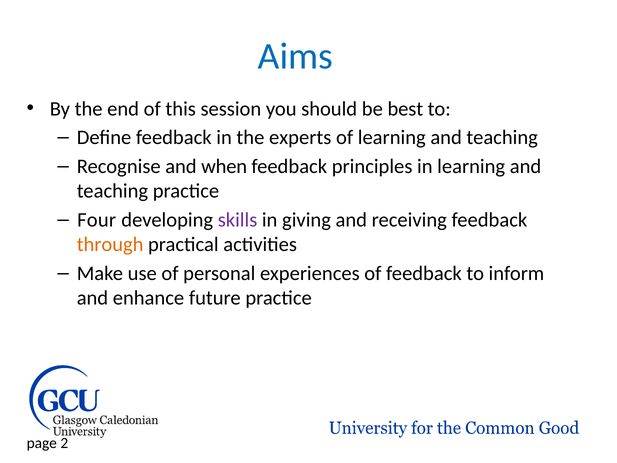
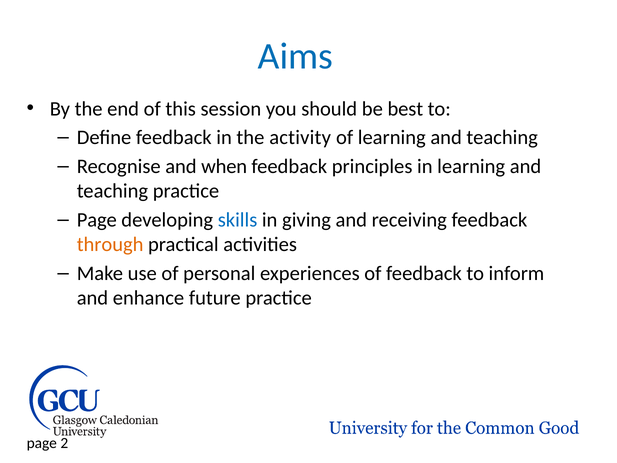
experts: experts -> activity
Four at (97, 220): Four -> Page
skills colour: purple -> blue
